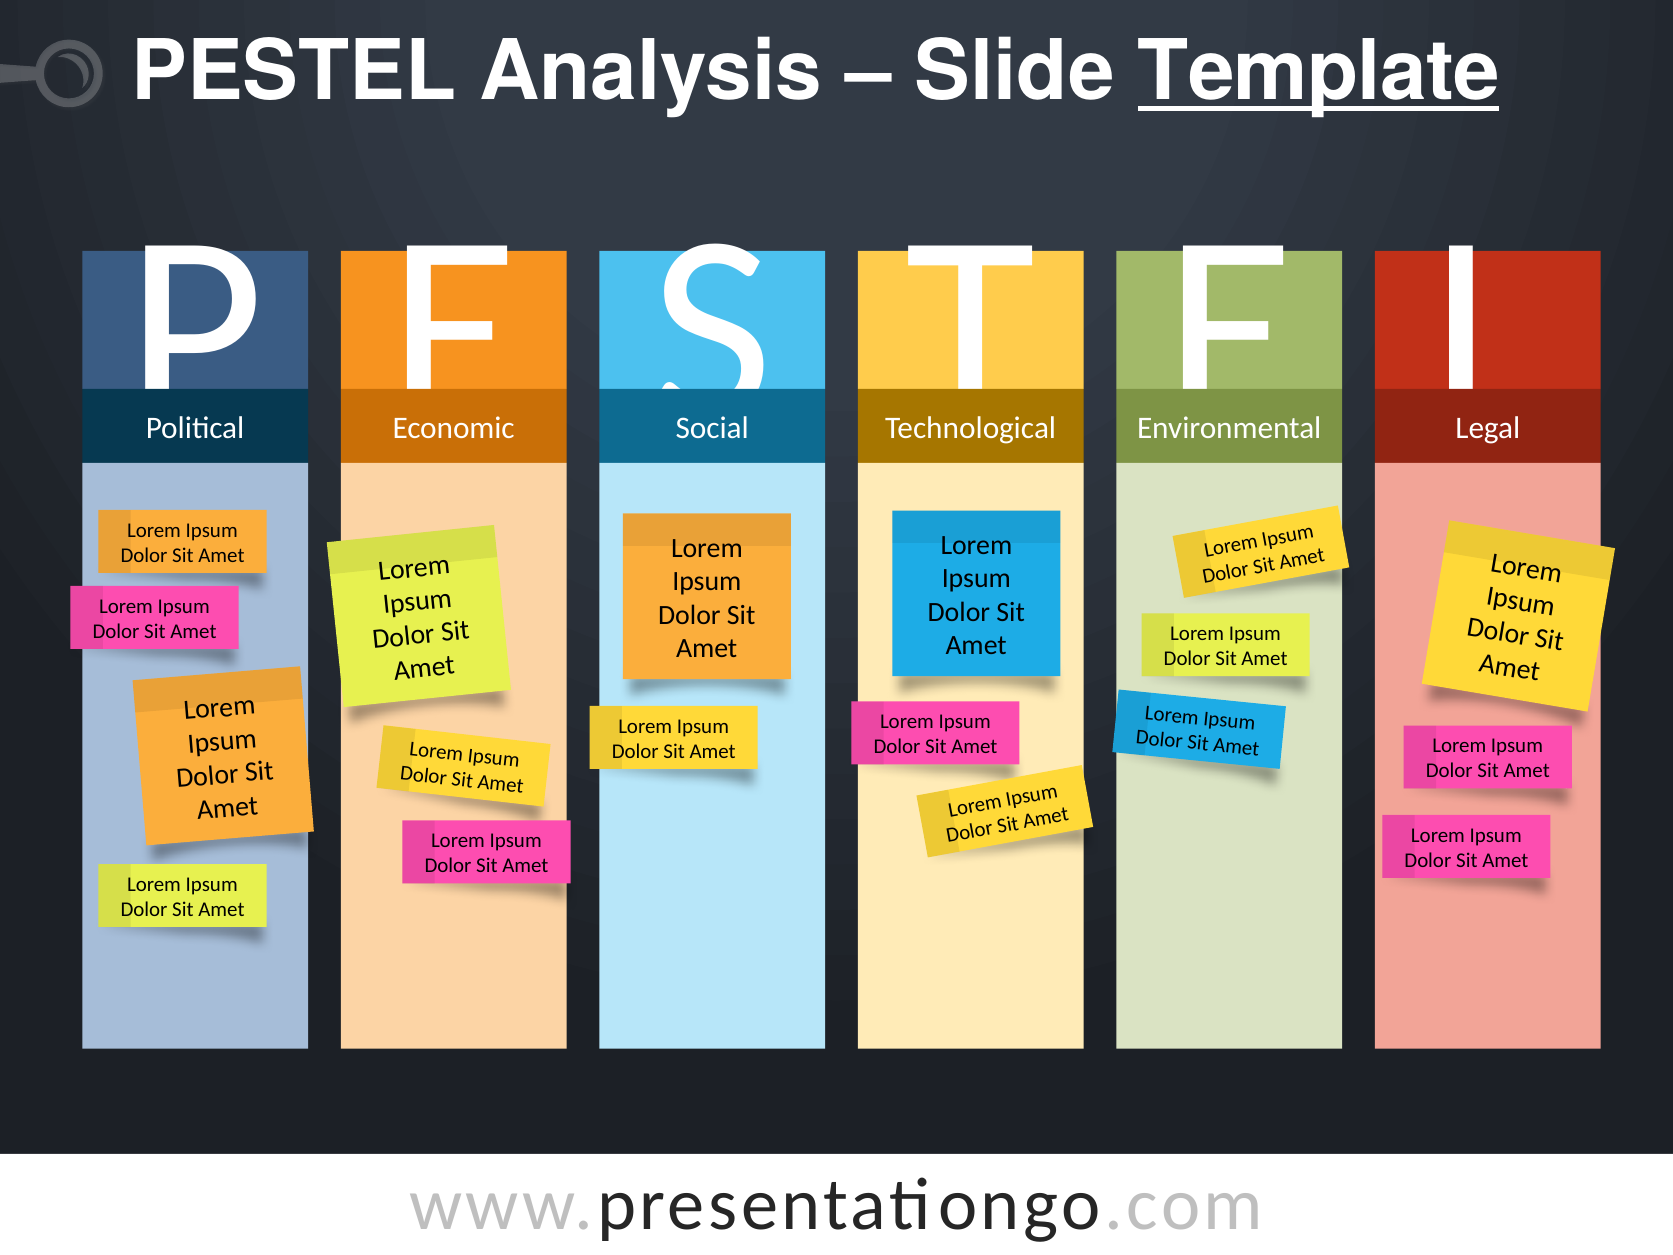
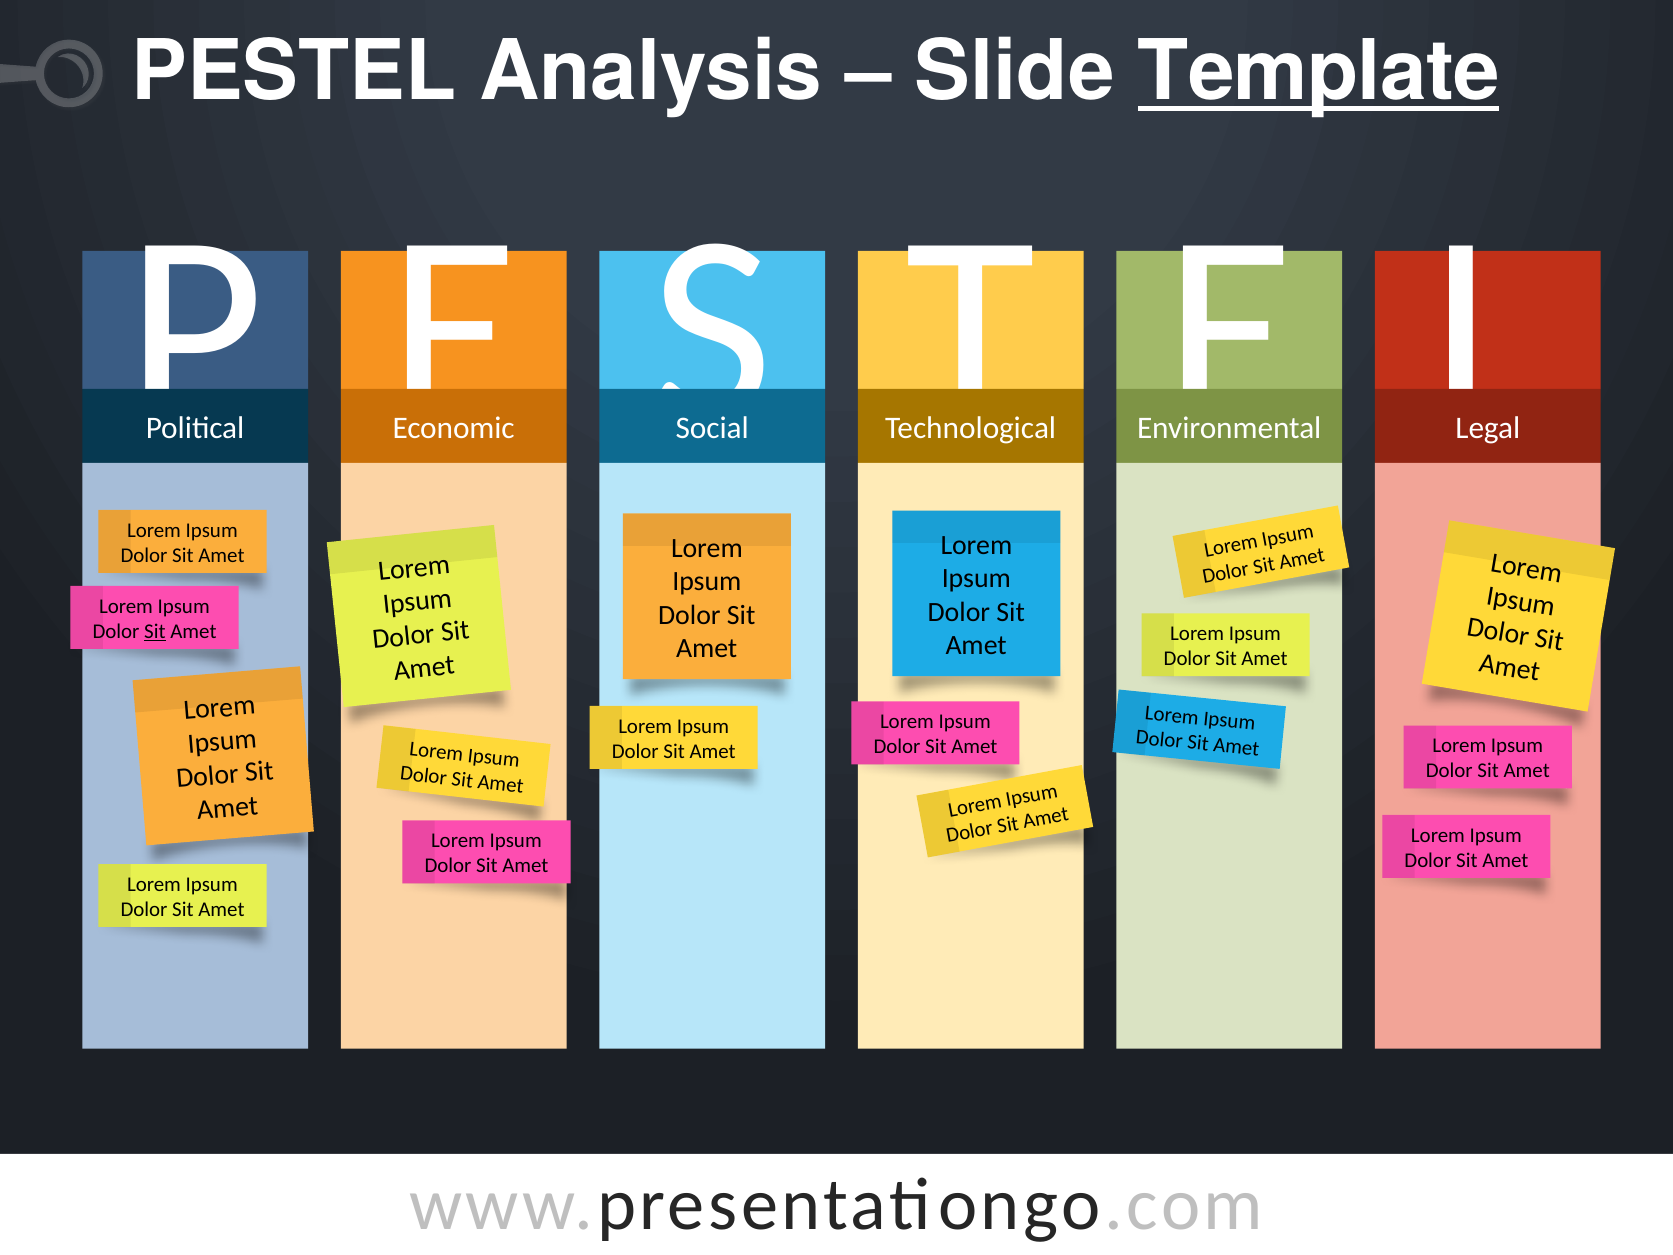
Sit at (155, 631) underline: none -> present
